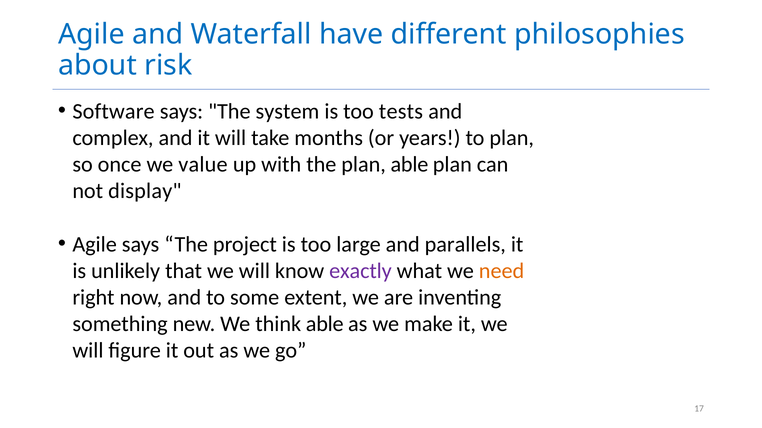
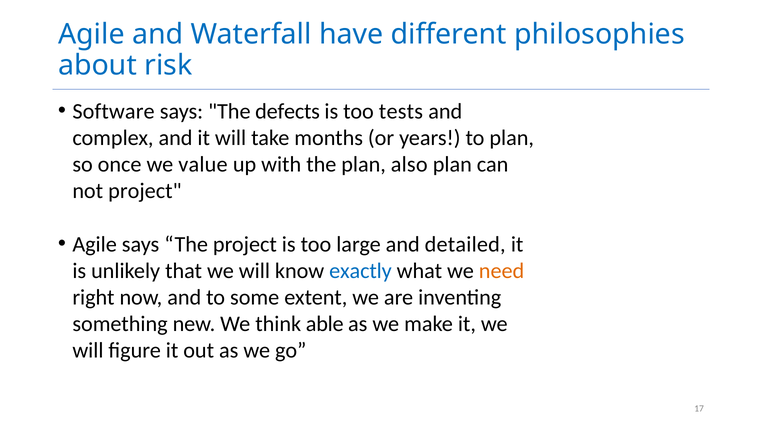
system: system -> defects
plan able: able -> also
not display: display -> project
parallels: parallels -> detailed
exactly colour: purple -> blue
